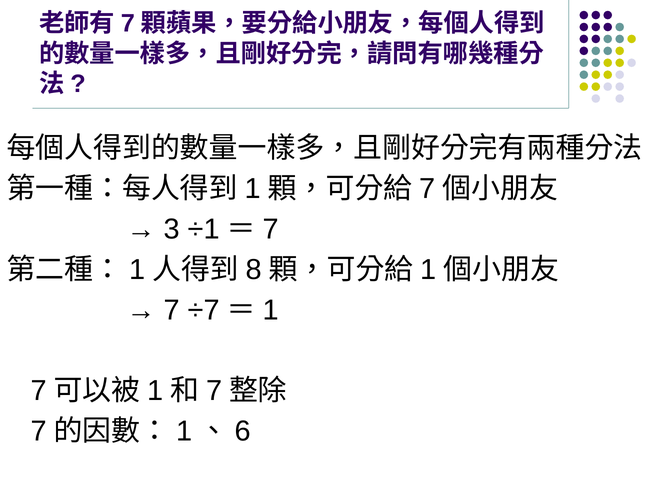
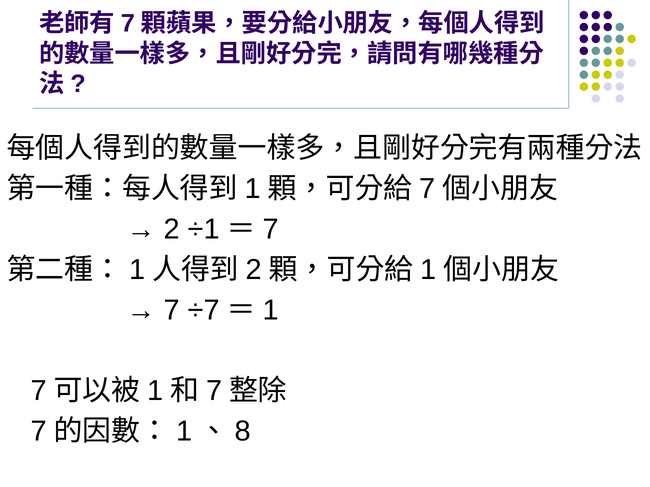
3 at (172, 230): 3 -> 2
8 at (254, 270): 8 -> 2
6: 6 -> 8
